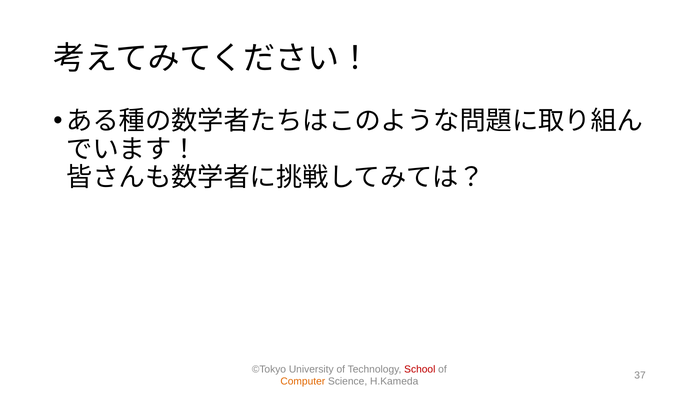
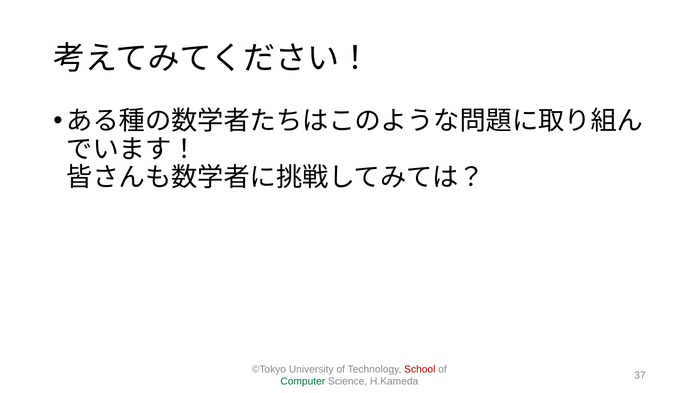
Computer colour: orange -> green
